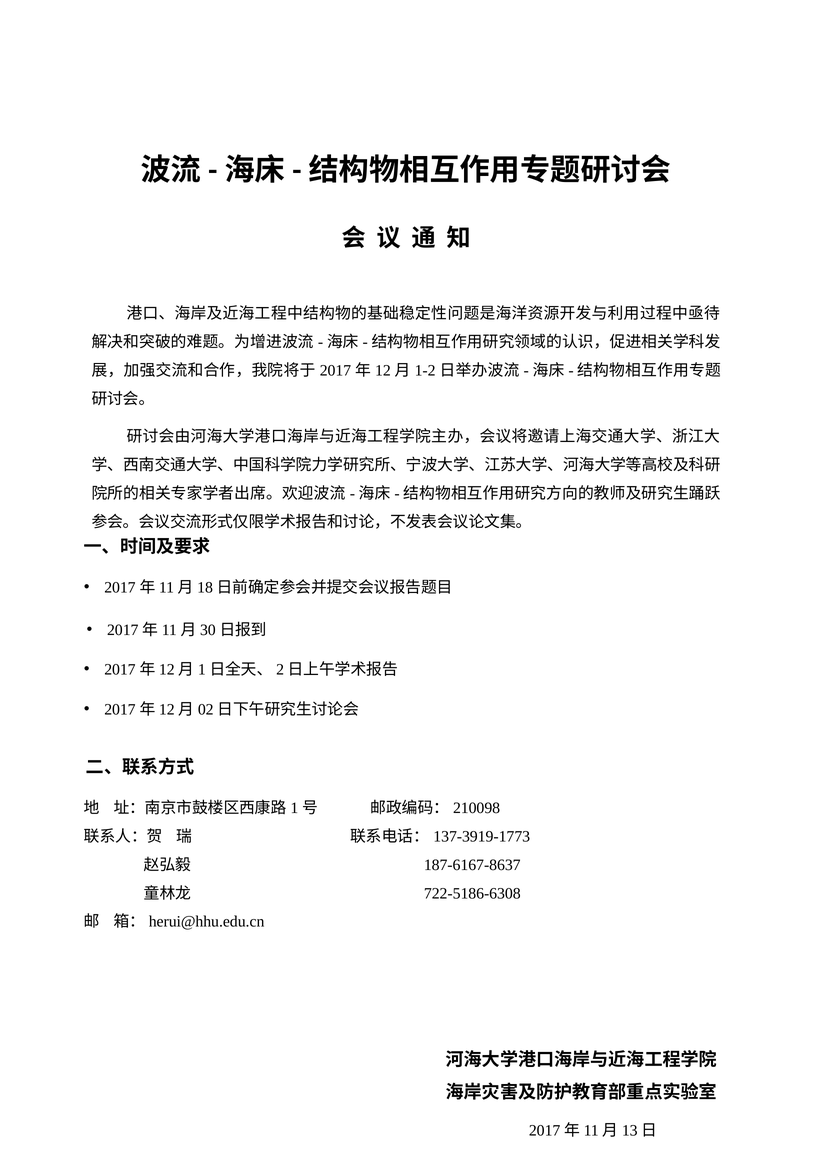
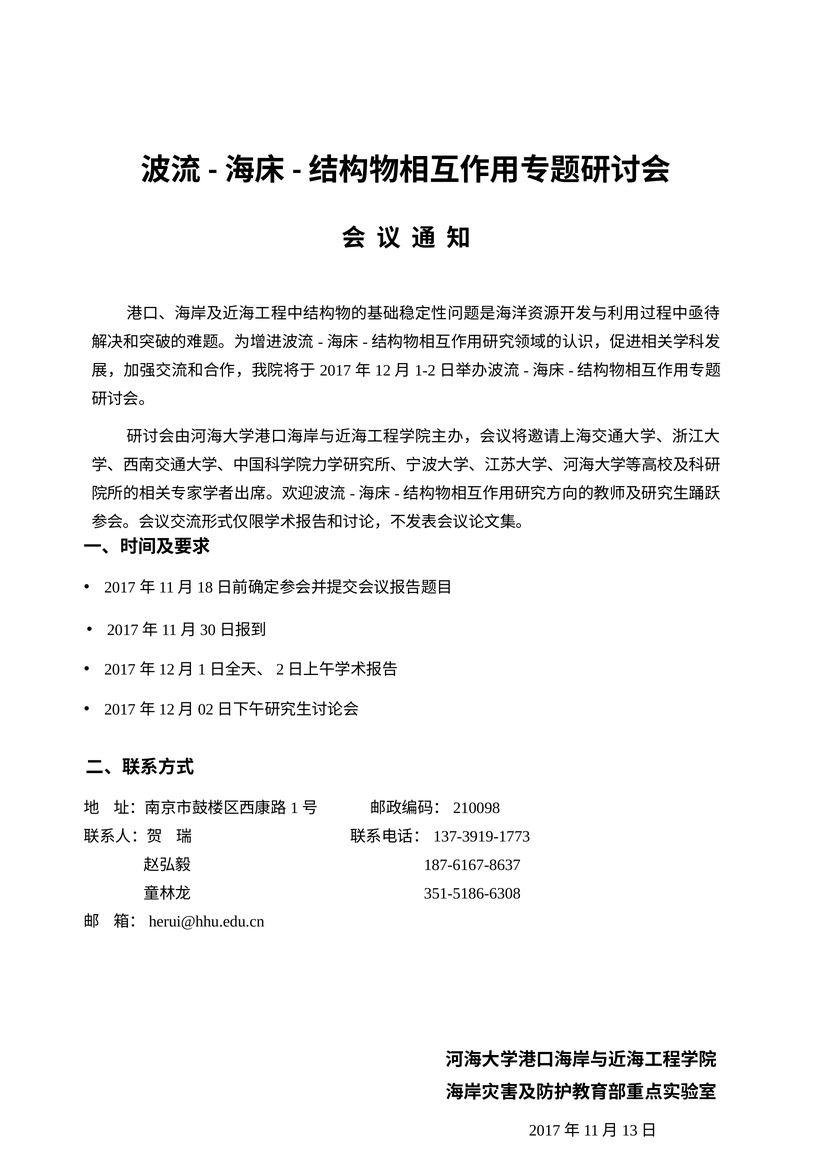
722-5186-6308: 722-5186-6308 -> 351-5186-6308
